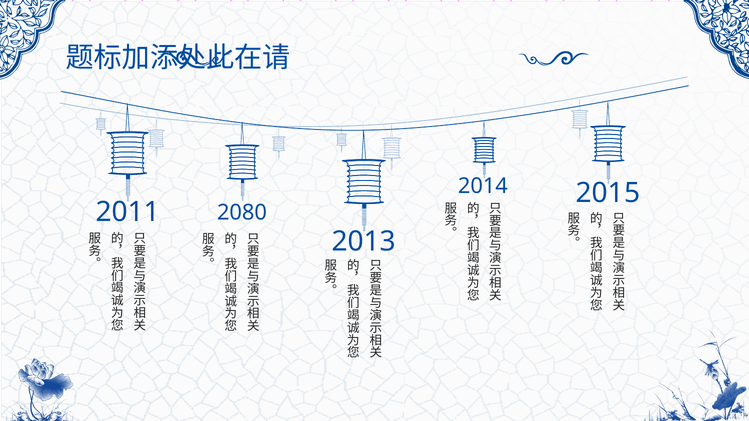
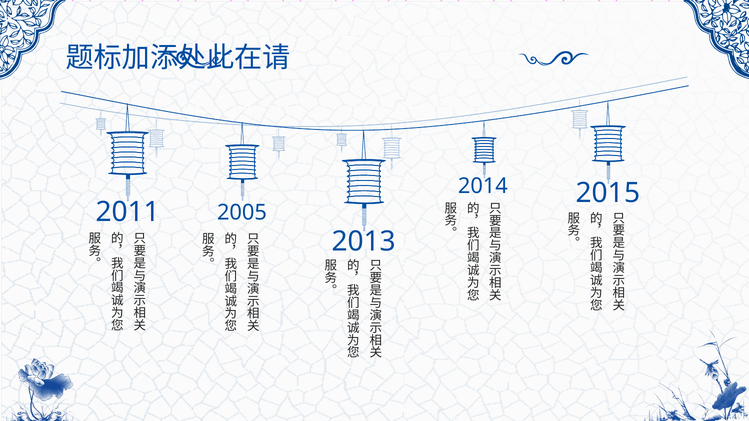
2080: 2080 -> 2005
